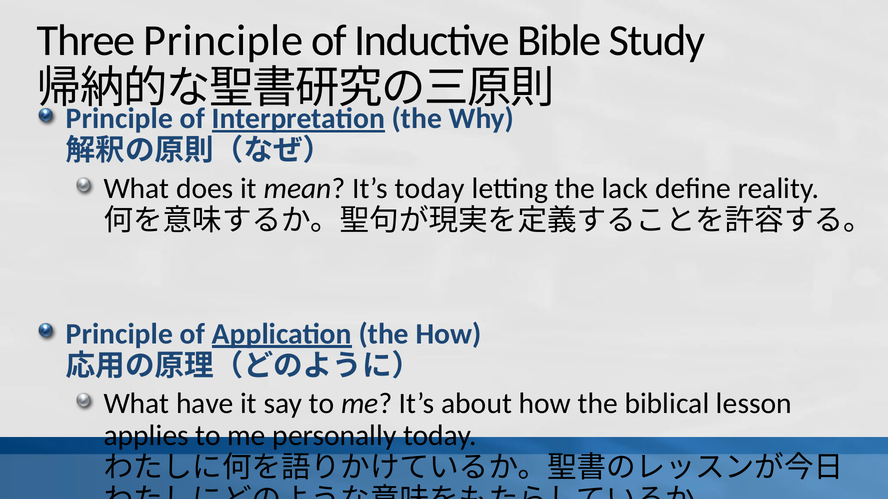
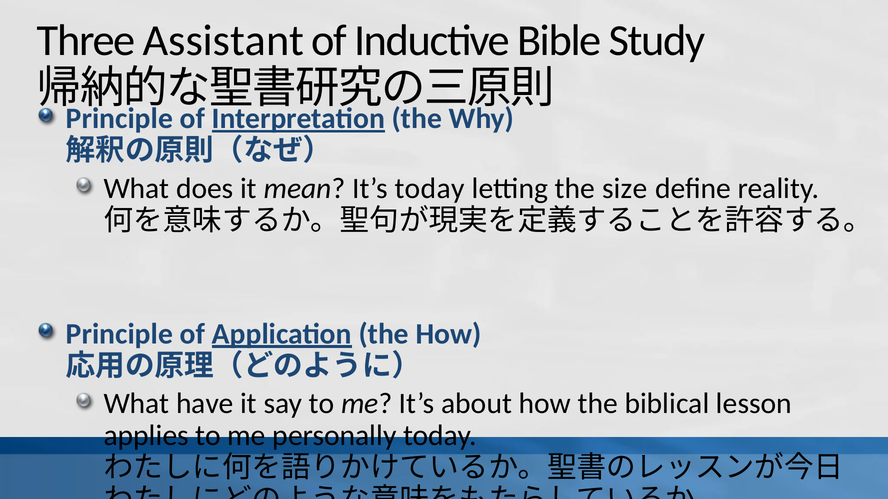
Three Principle: Principle -> Assistant
lack: lack -> size
